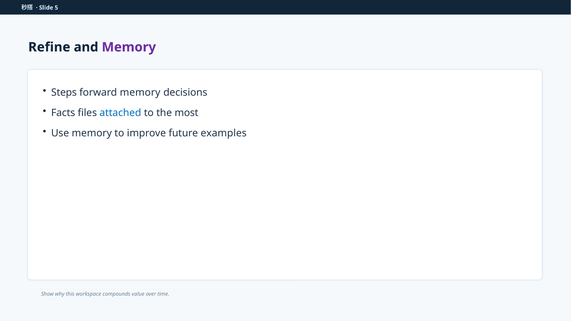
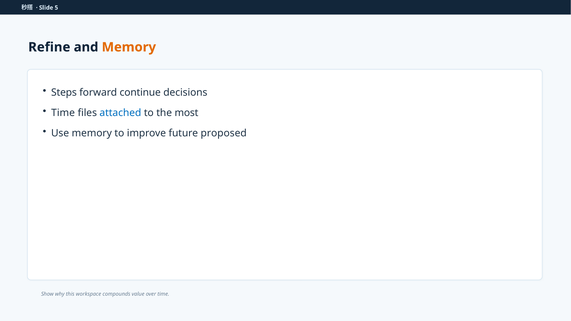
Memory at (129, 47) colour: purple -> orange
forward memory: memory -> continue
Facts at (63, 113): Facts -> Time
examples: examples -> proposed
